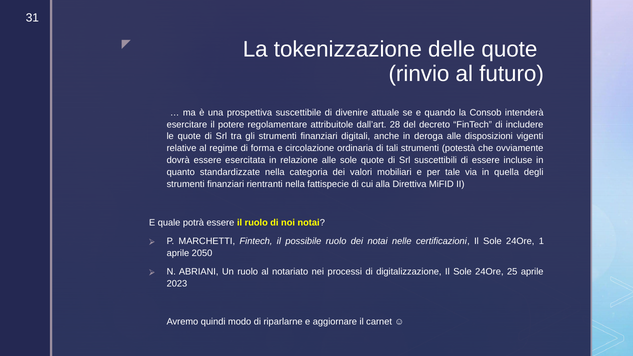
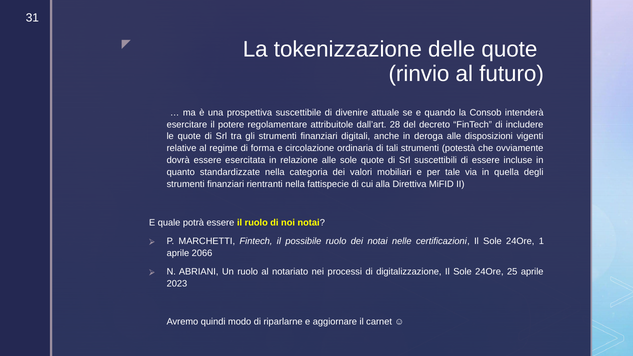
2050: 2050 -> 2066
